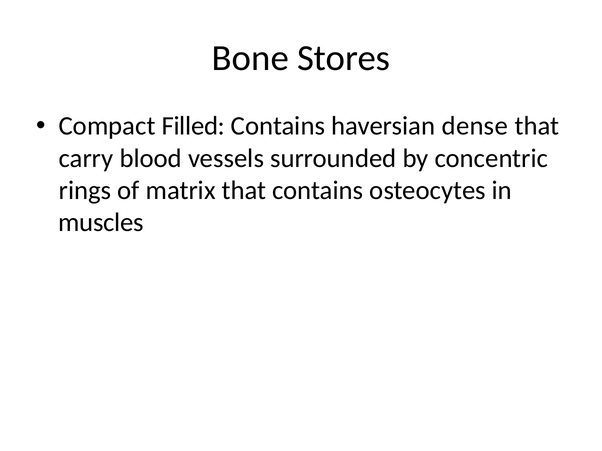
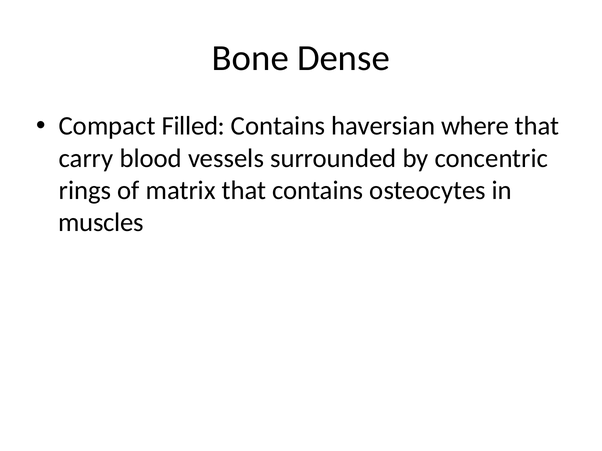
Stores: Stores -> Dense
dense: dense -> where
